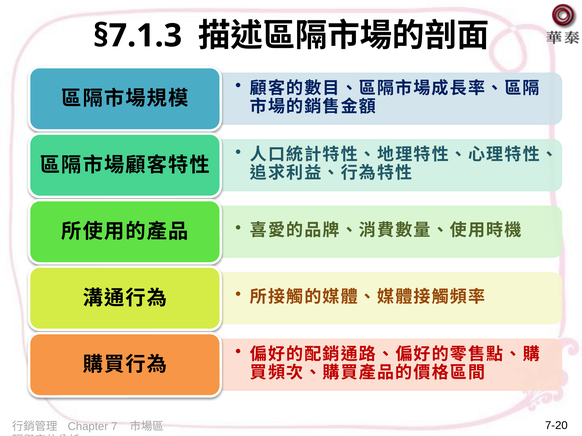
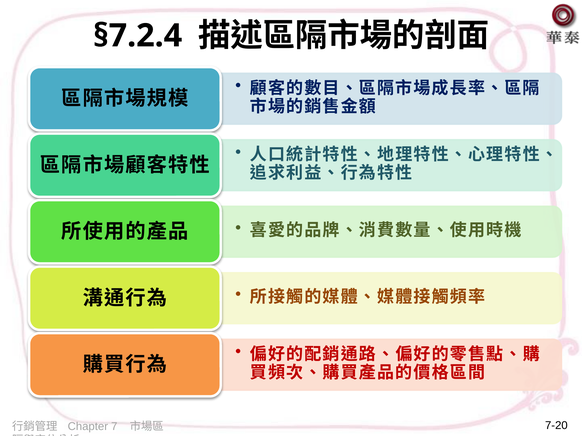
§7.1.3: §7.1.3 -> §7.2.4
